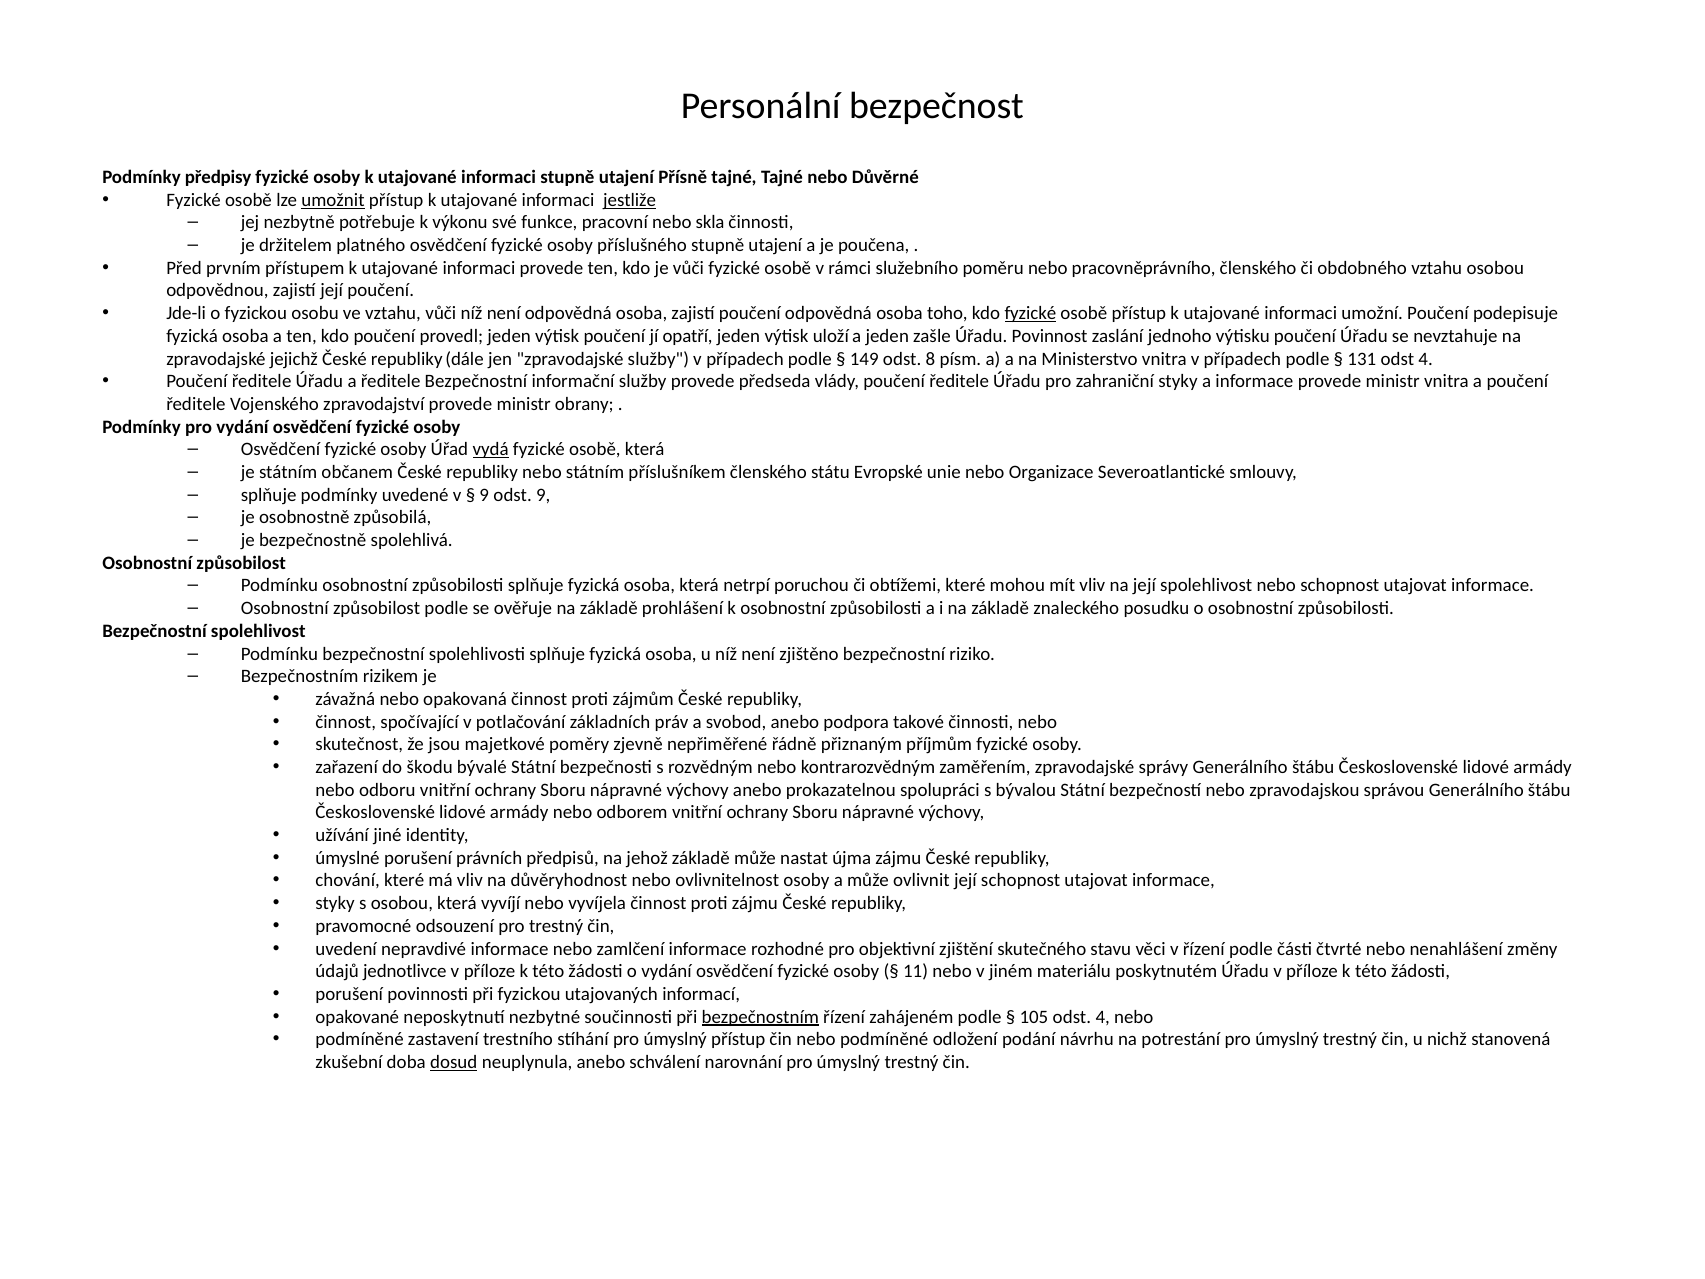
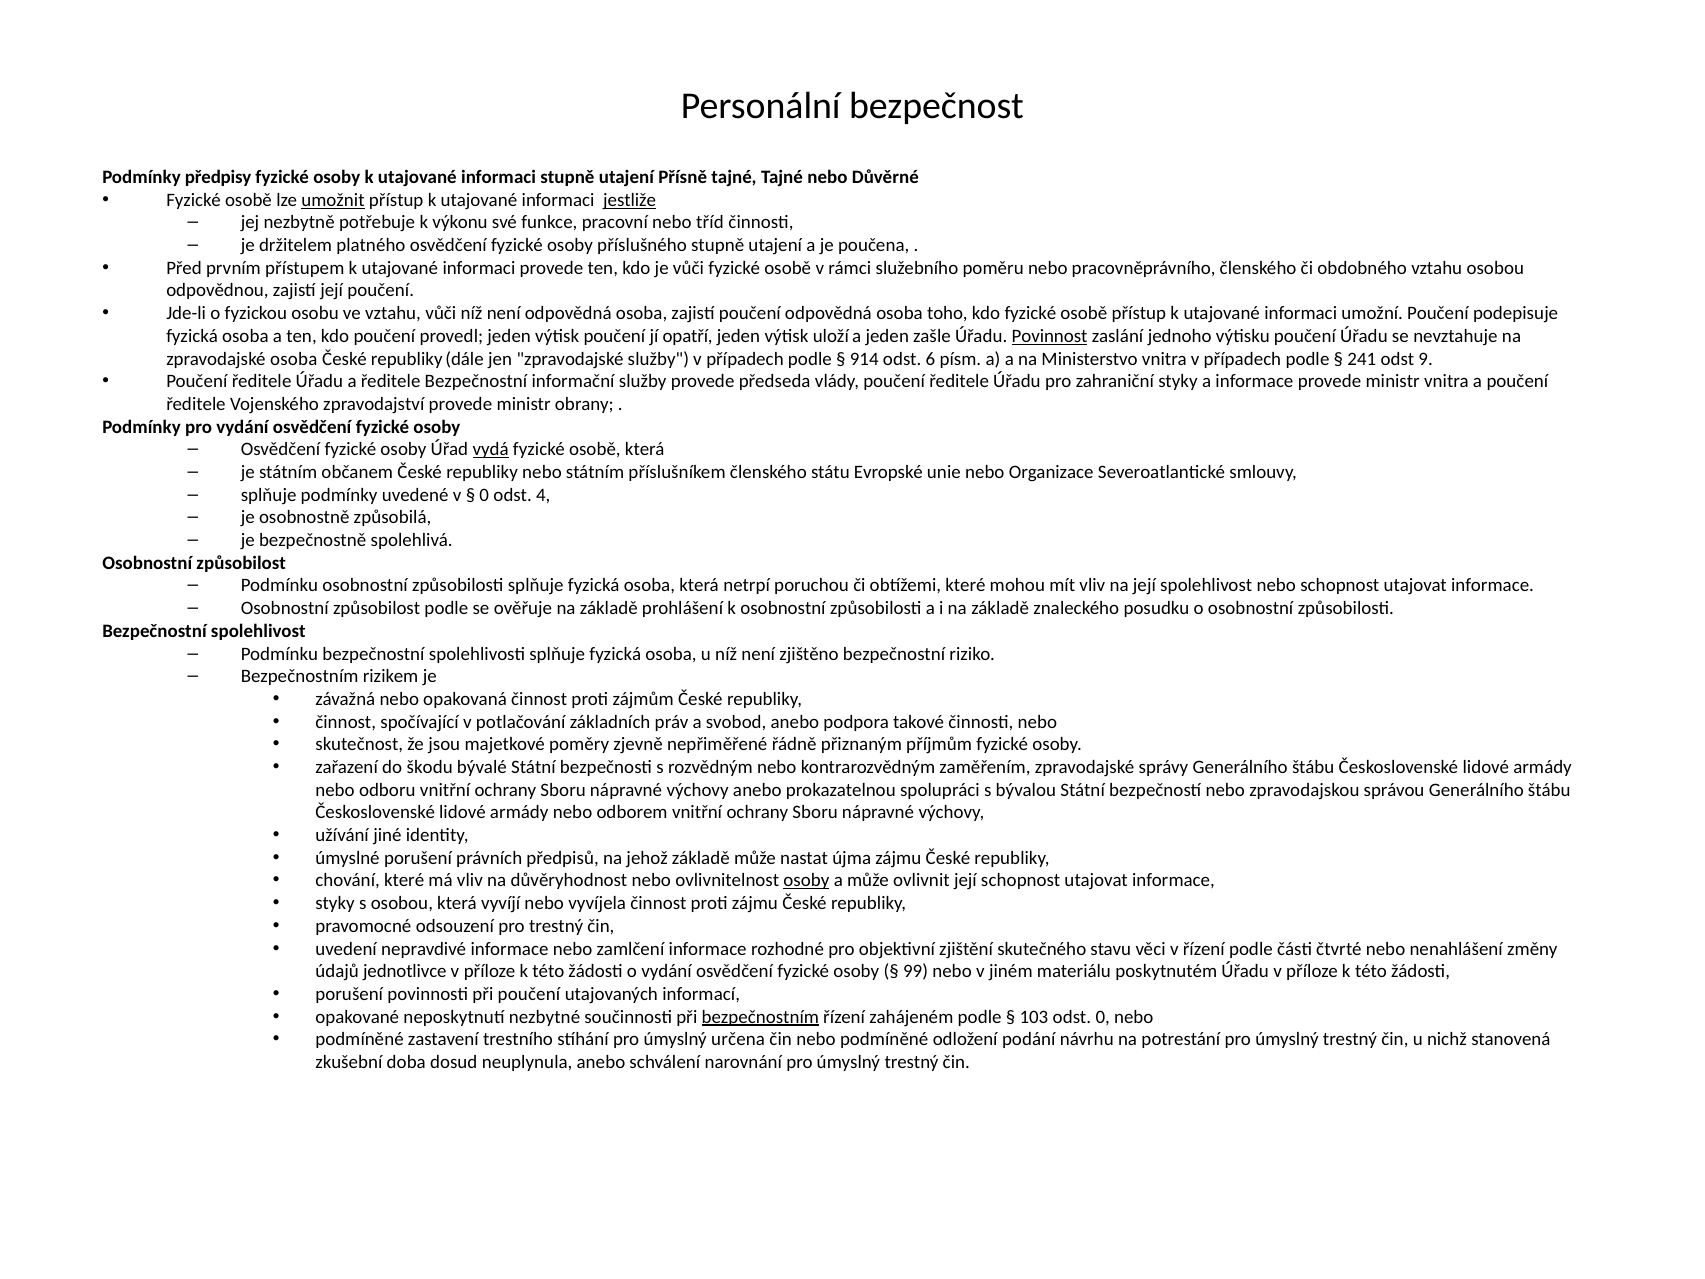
skla: skla -> tříd
fyzické at (1030, 313) underline: present -> none
Povinnost underline: none -> present
zpravodajské jejichž: jejichž -> osoba
149: 149 -> 914
8: 8 -> 6
131: 131 -> 241
4 at (1426, 359): 4 -> 9
9 at (484, 495): 9 -> 0
odst 9: 9 -> 4
osoby at (806, 881) underline: none -> present
11: 11 -> 99
při fyzickou: fyzickou -> poučení
105: 105 -> 103
4 at (1103, 1017): 4 -> 0
úmyslný přístup: přístup -> určena
dosud underline: present -> none
